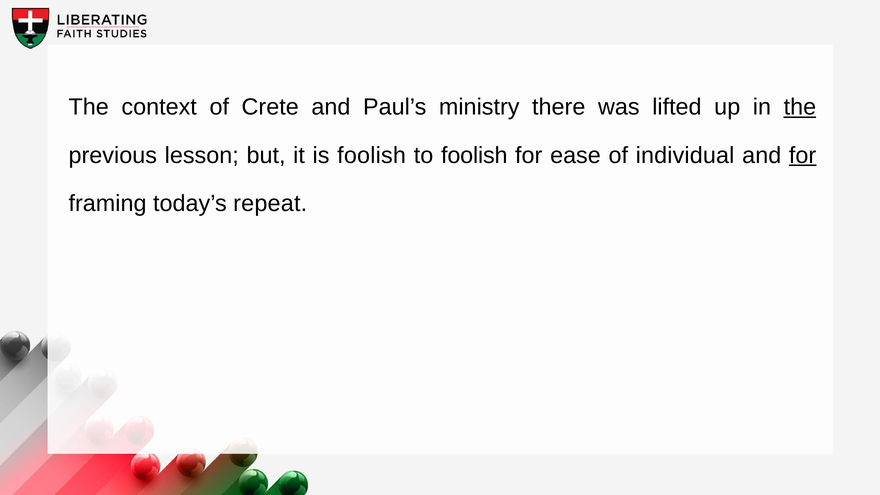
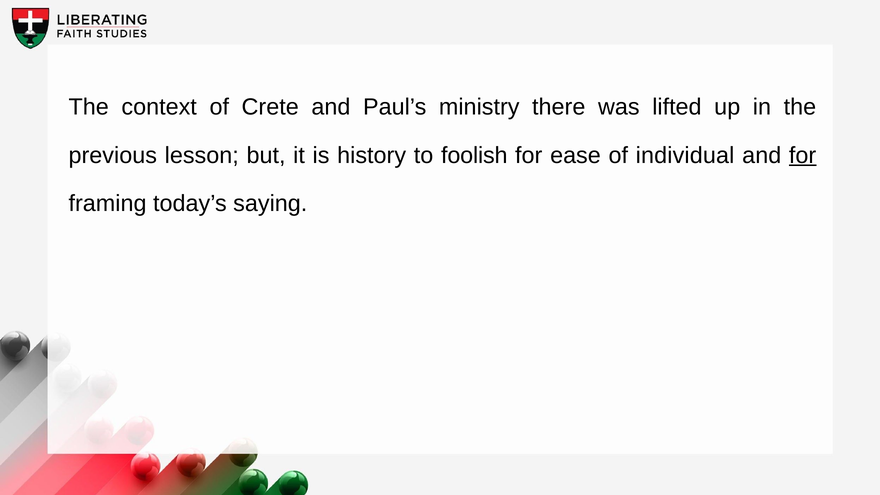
the at (800, 107) underline: present -> none
is foolish: foolish -> history
repeat: repeat -> saying
